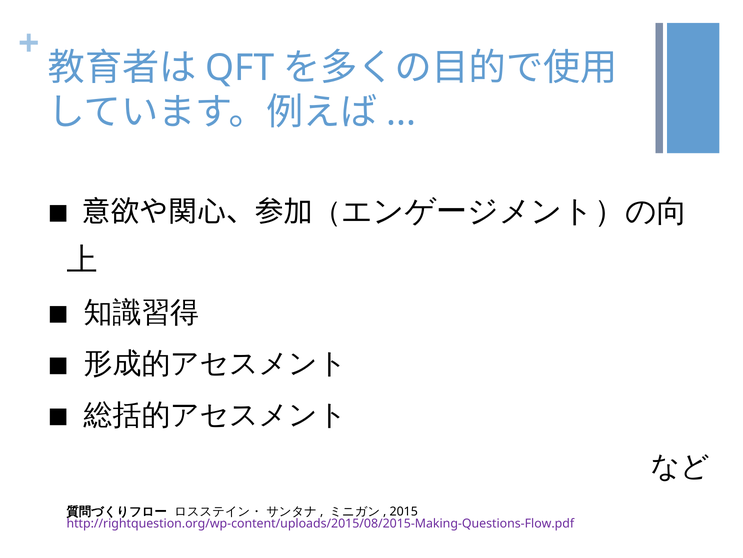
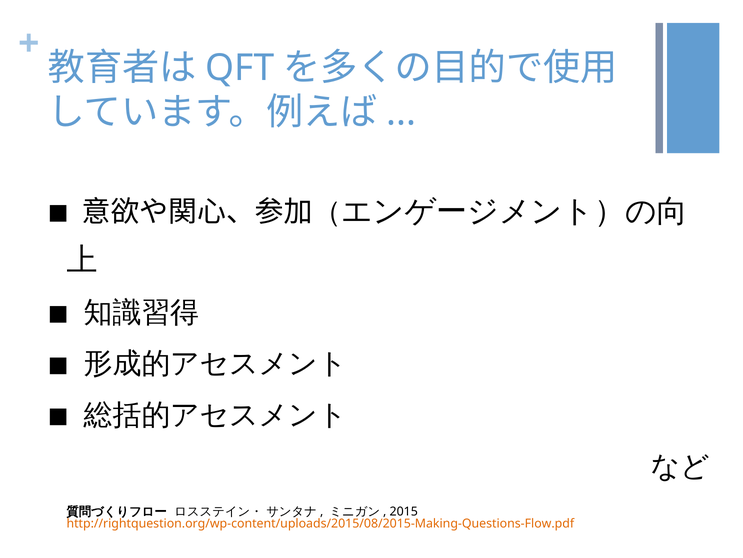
http://rightquestion.org/wp-content/uploads/2015/08/2015-Making-Questions-Flow.pdf colour: purple -> orange
